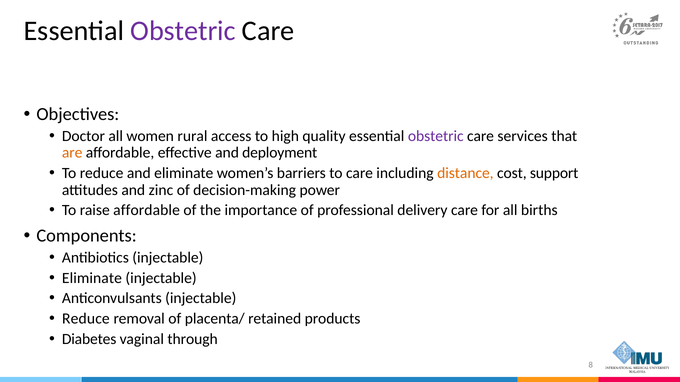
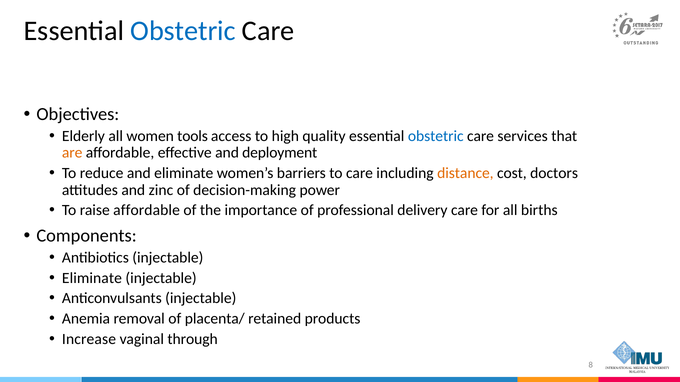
Obstetric at (183, 31) colour: purple -> blue
Doctor: Doctor -> Elderly
rural: rural -> tools
obstetric at (436, 136) colour: purple -> blue
support: support -> doctors
Reduce at (86, 319): Reduce -> Anemia
Diabetes: Diabetes -> Increase
